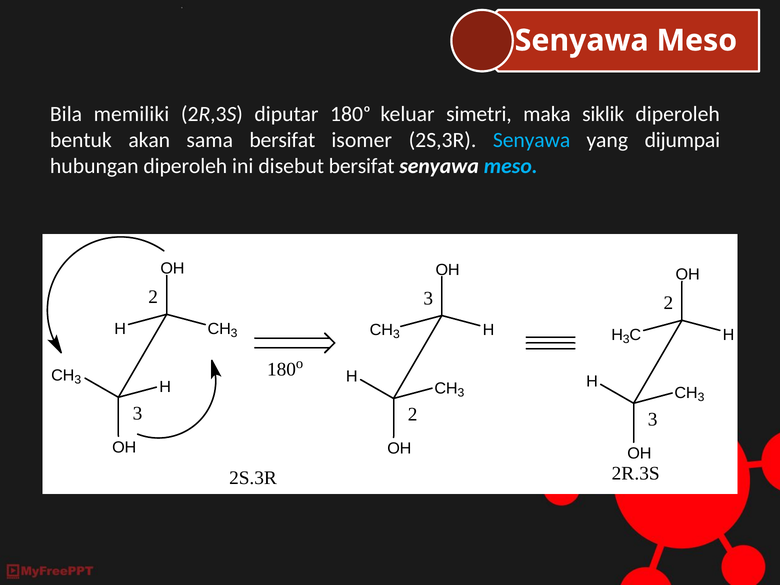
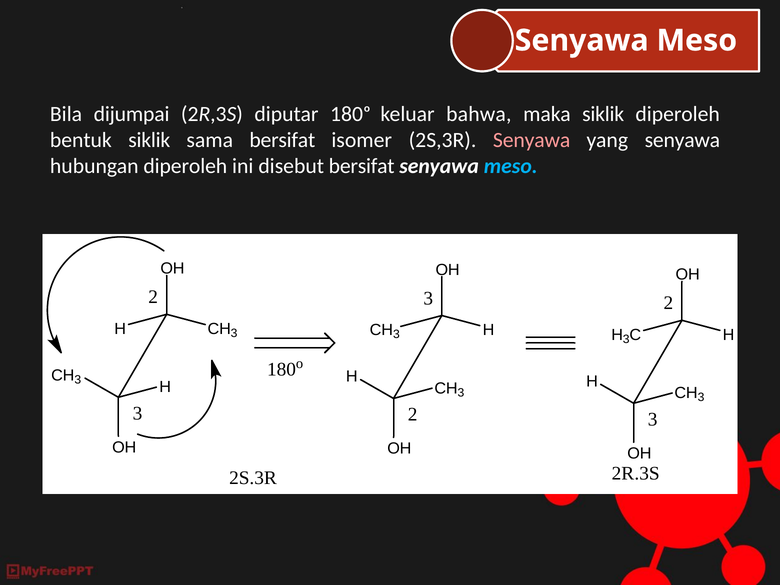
memiliki: memiliki -> dijumpai
simetri: simetri -> bahwa
bentuk akan: akan -> siklik
Senyawa at (532, 140) colour: light blue -> pink
yang dijumpai: dijumpai -> senyawa
